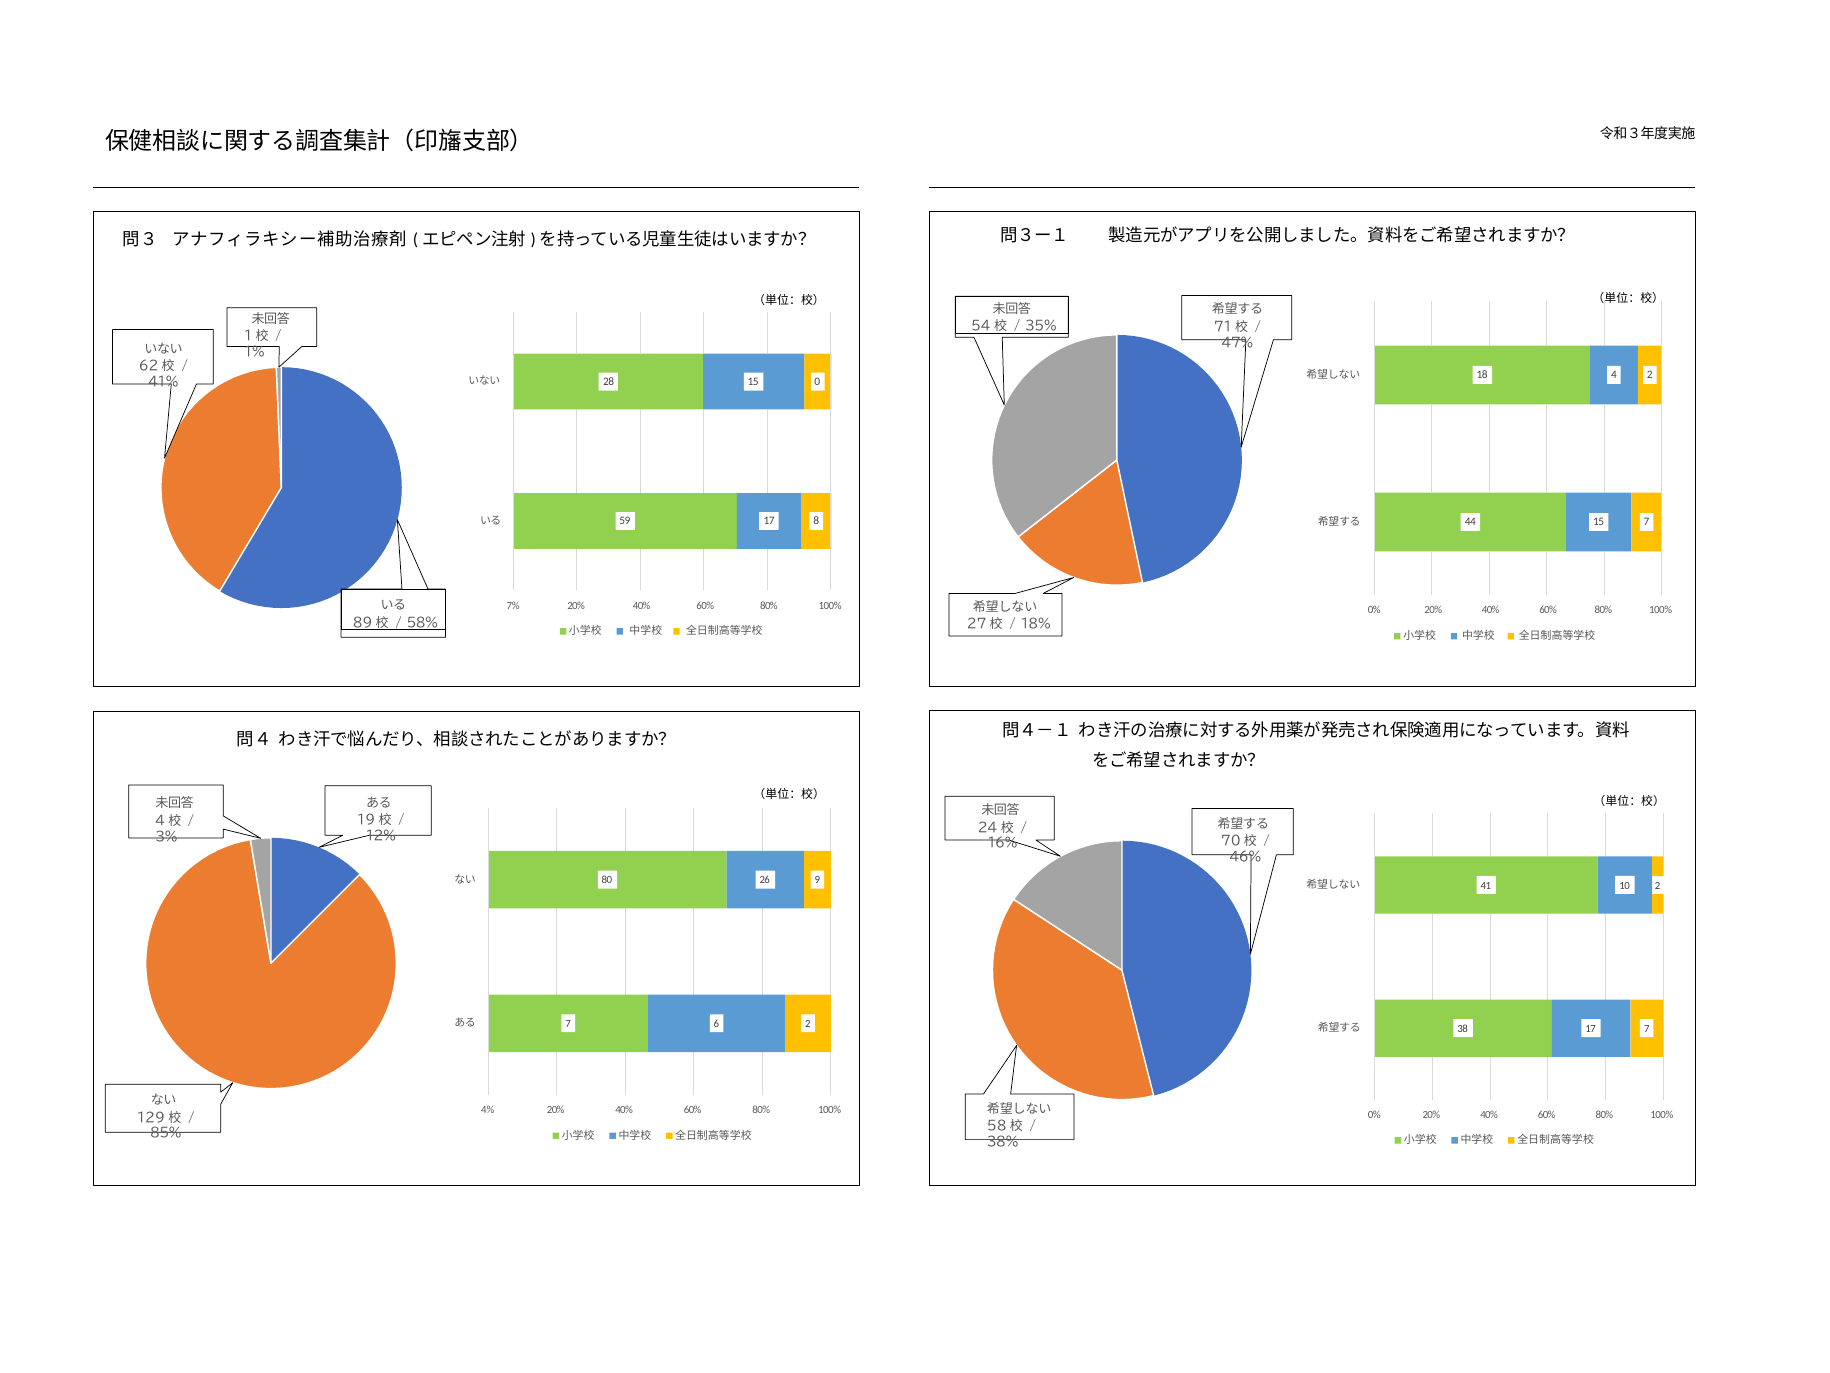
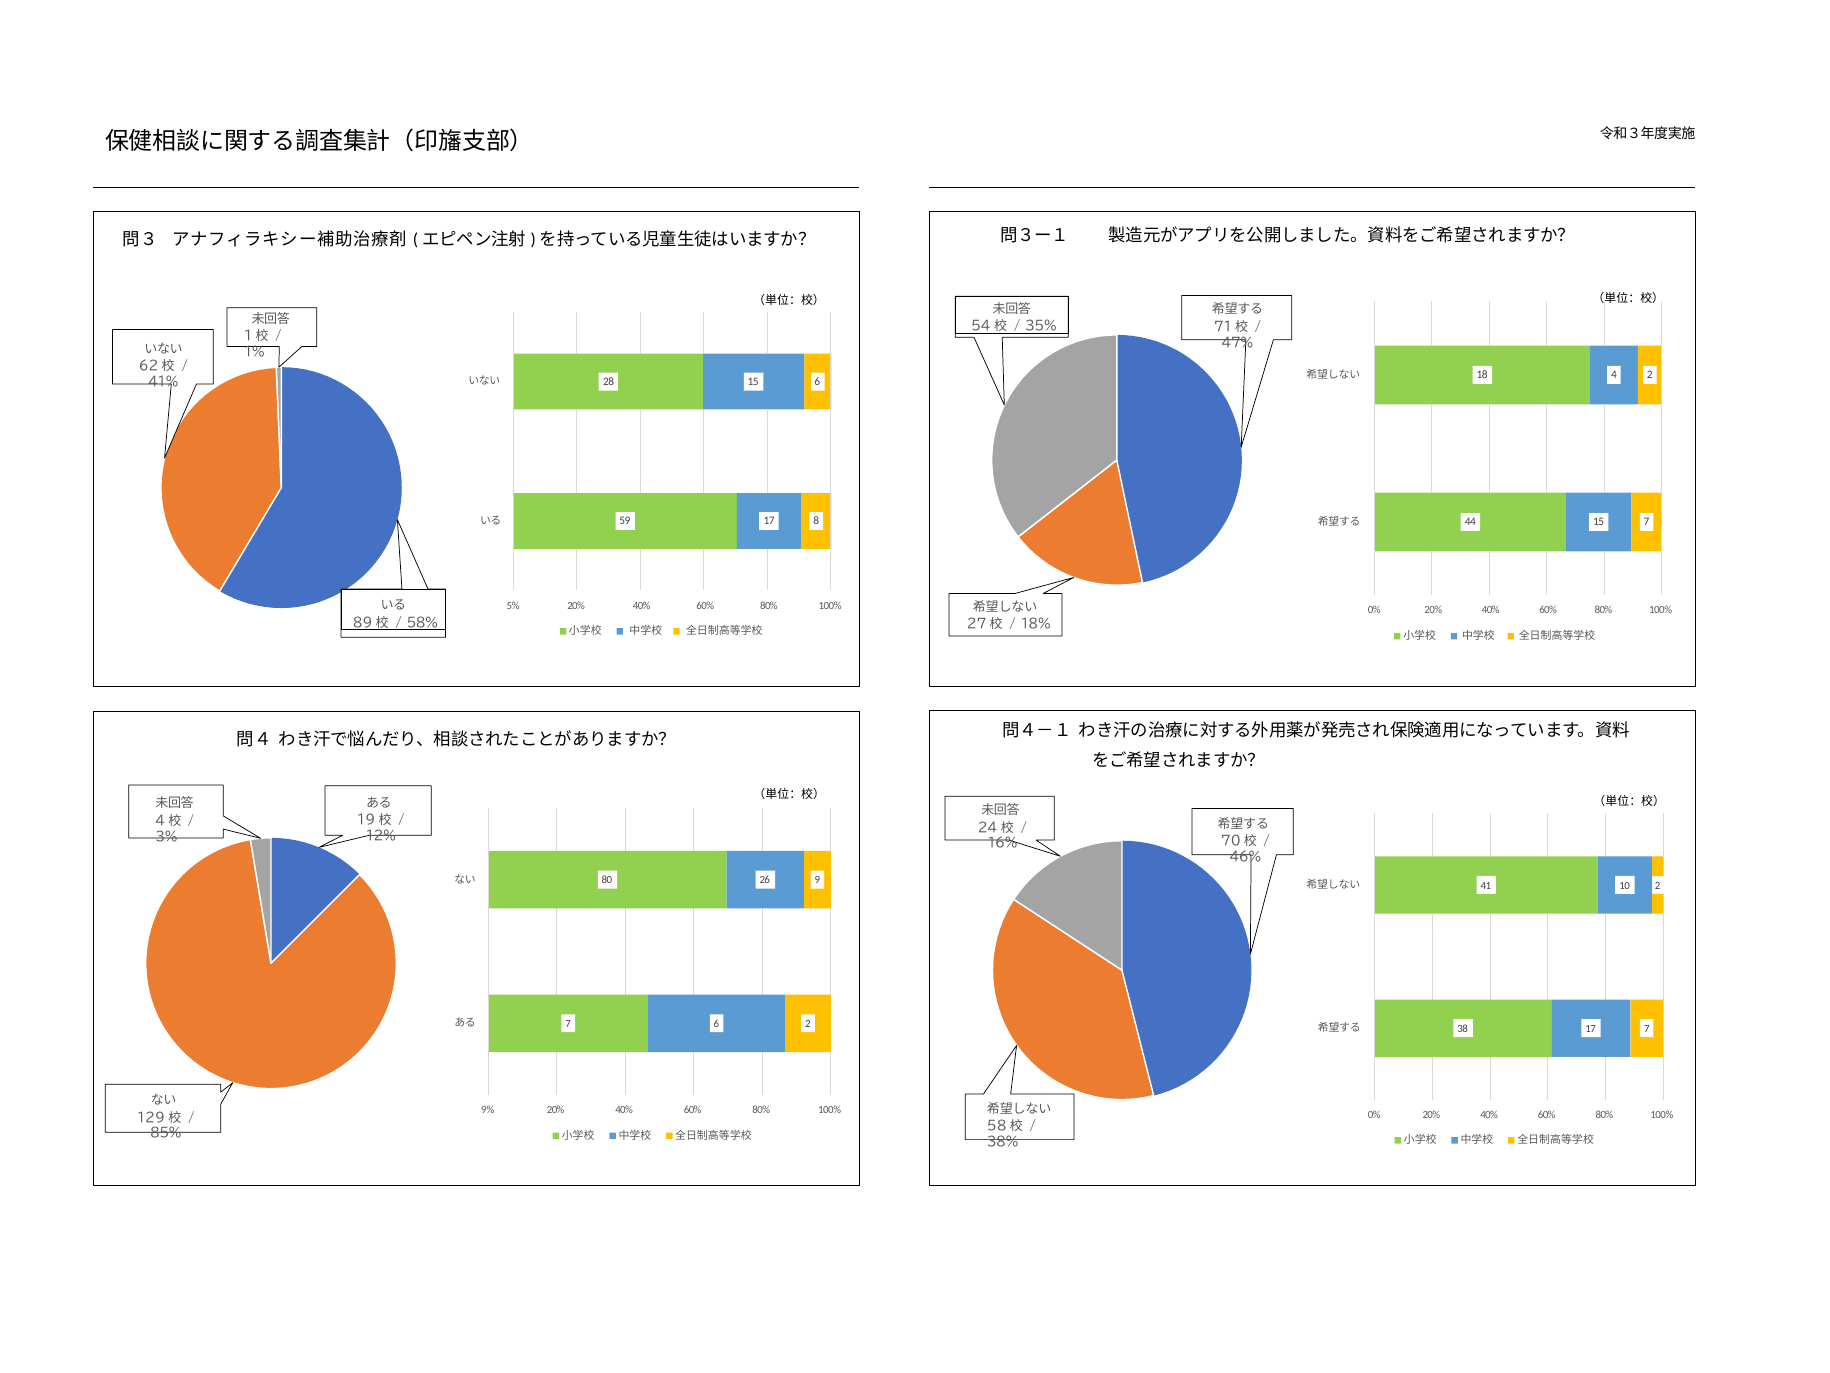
15 0: 0 -> 6
7%: 7% -> 5%
4%: 4% -> 9%
